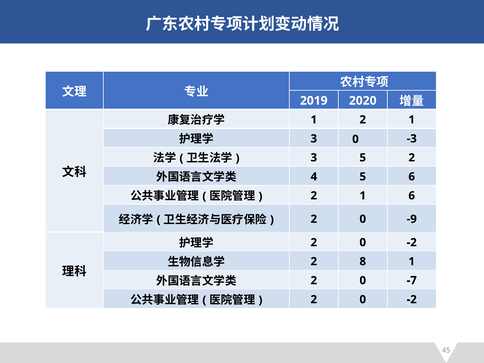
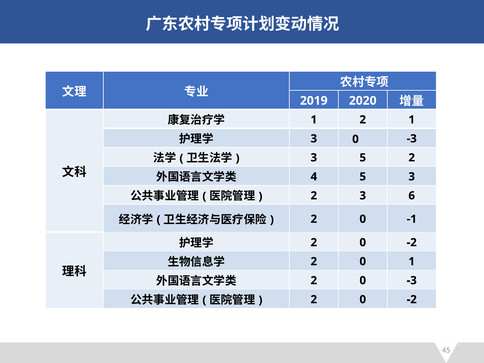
5 6: 6 -> 3
1 at (363, 196): 1 -> 3
-9: -9 -> -1
8 at (363, 261): 8 -> 0
2 0 -7: -7 -> -3
